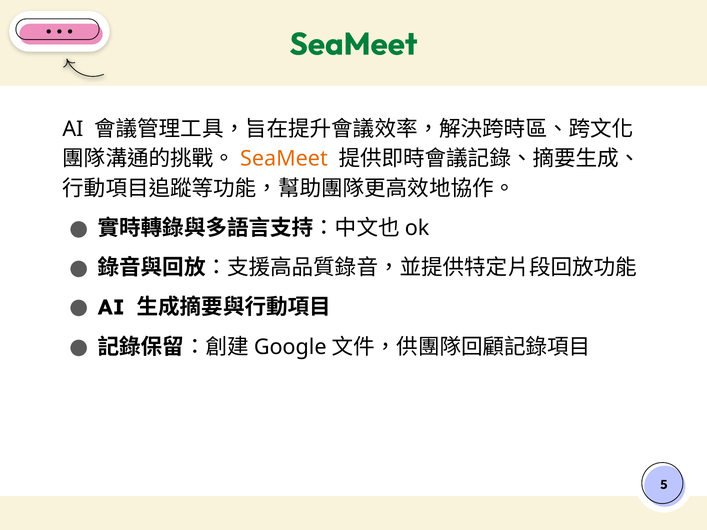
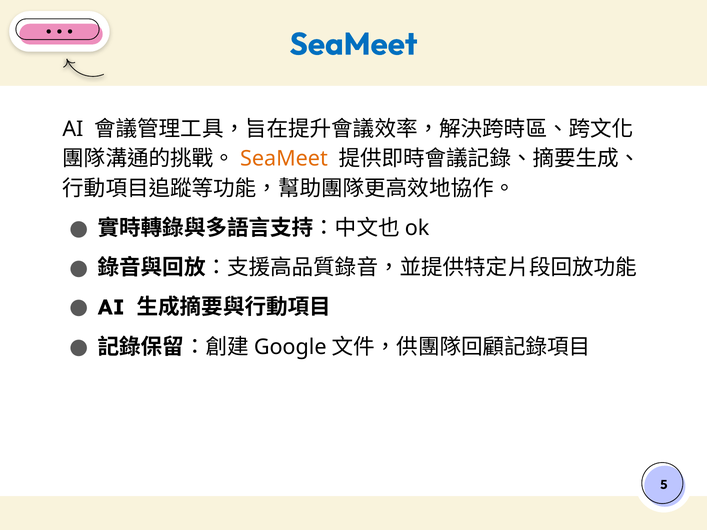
SeaMeet at (353, 44) colour: green -> blue
